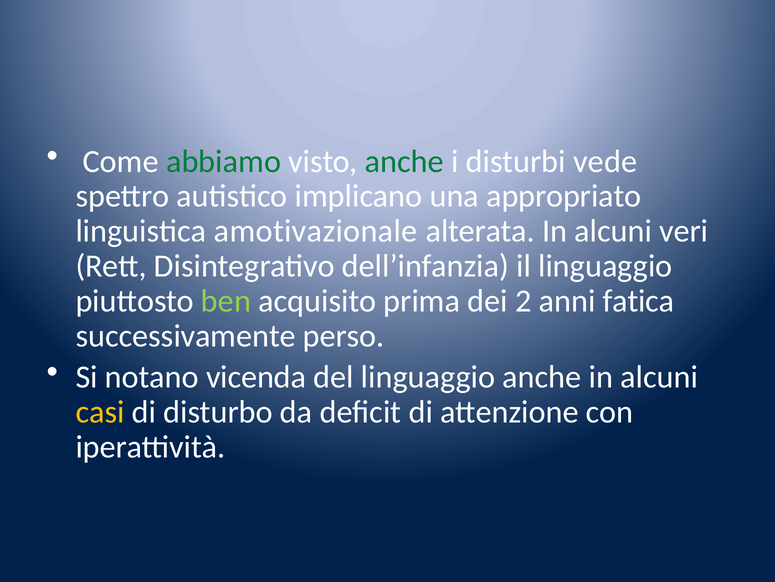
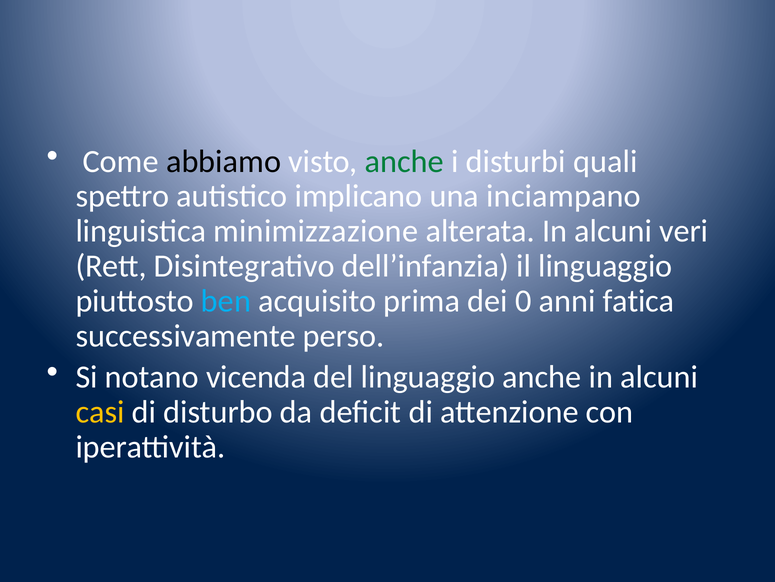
abbiamo colour: green -> black
vede: vede -> quali
appropriato: appropriato -> inciampano
amotivazionale: amotivazionale -> minimizzazione
ben colour: light green -> light blue
2: 2 -> 0
